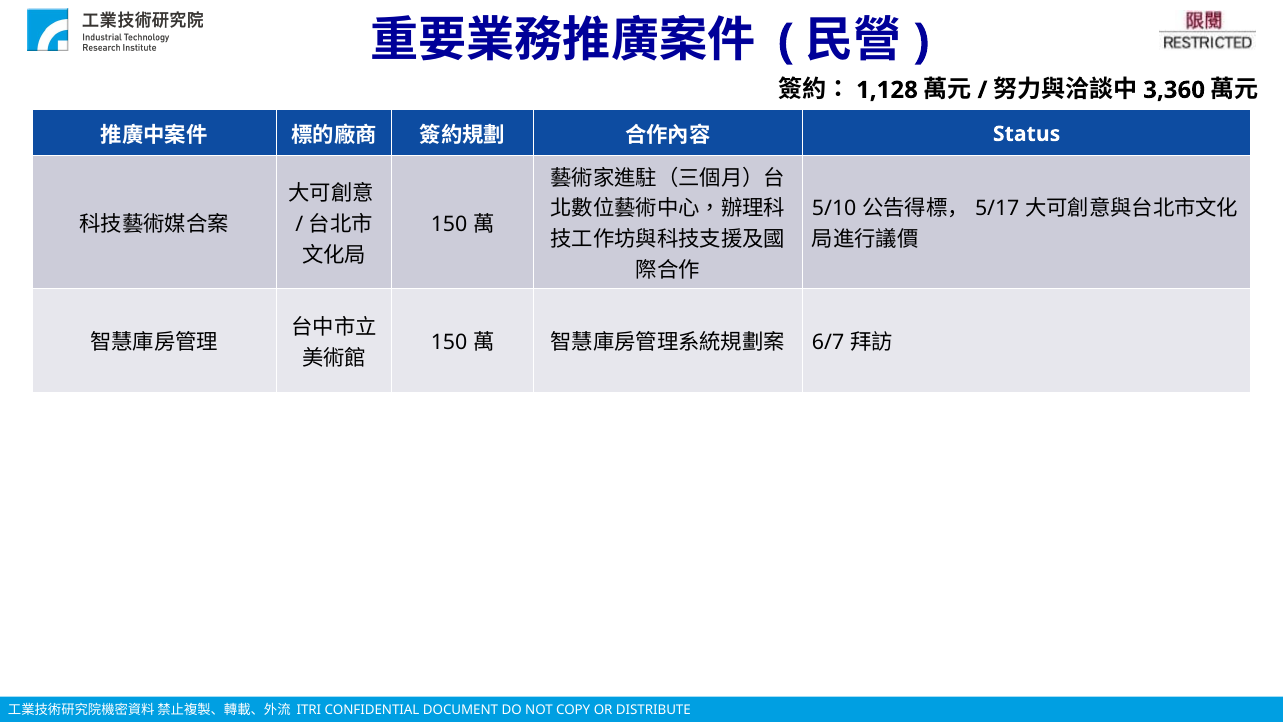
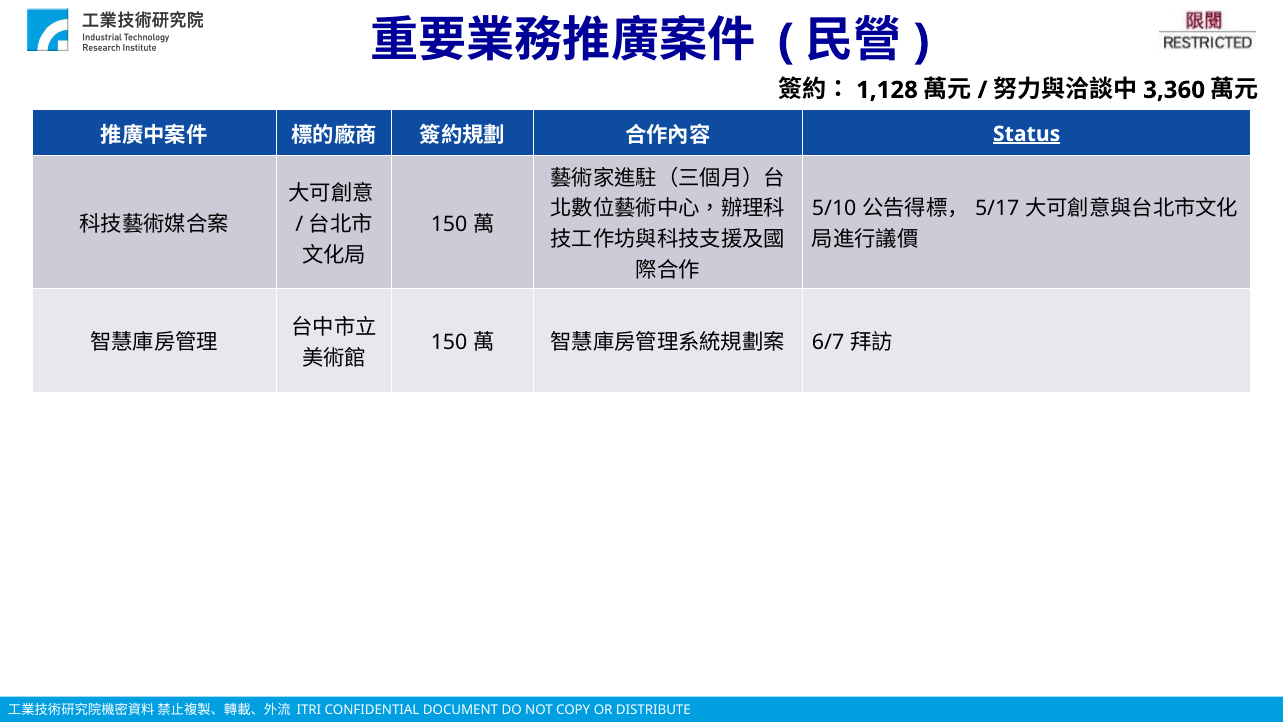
Status underline: none -> present
